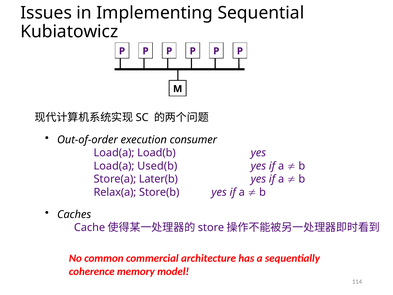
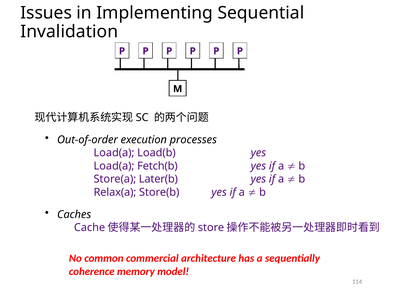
Kubiatowicz: Kubiatowicz -> Invalidation
consumer: consumer -> processes
Used(b: Used(b -> Fetch(b
